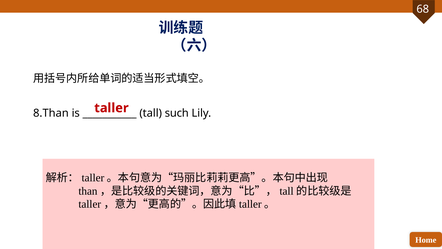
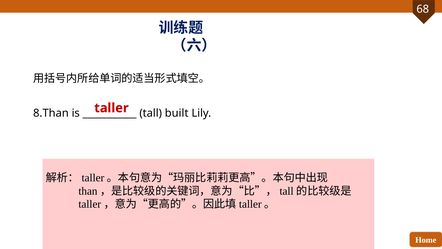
such: such -> built
